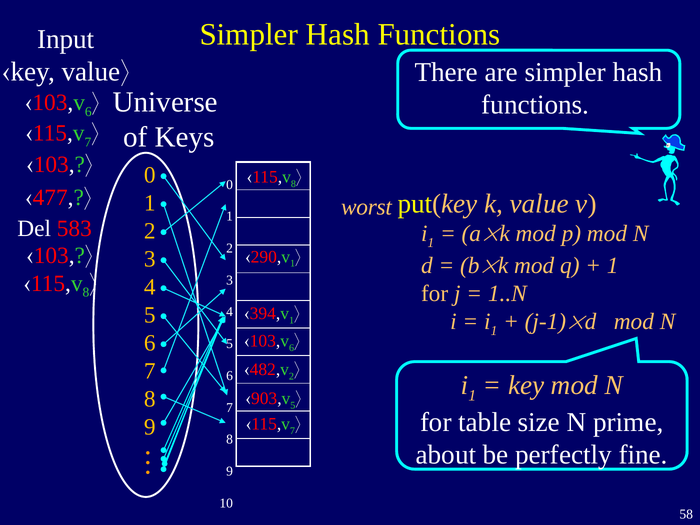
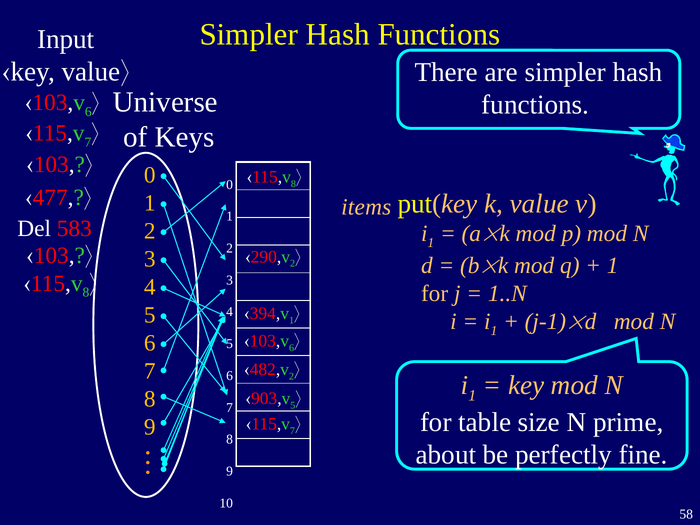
worst: worst -> items
1 at (293, 264): 1 -> 2
